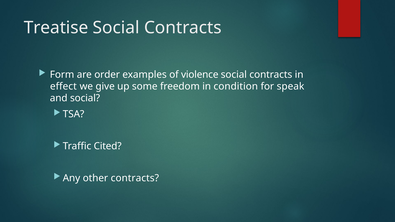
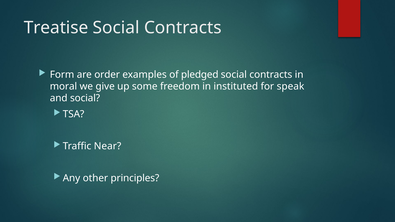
violence: violence -> pledged
effect: effect -> moral
condition: condition -> instituted
Cited: Cited -> Near
other contracts: contracts -> principles
